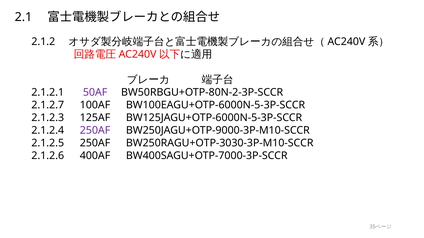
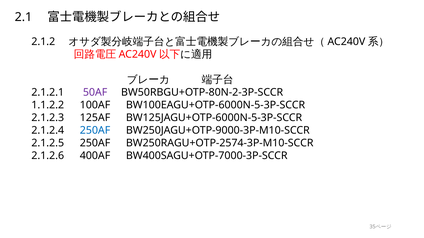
2.1.2.7: 2.1.2.7 -> 1.1.2.2
250AF at (95, 131) colour: purple -> blue
BW250RAGU+OTP-3030-3P-M10-SCCR: BW250RAGU+OTP-3030-3P-M10-SCCR -> BW250RAGU+OTP-2574-3P-M10-SCCR
